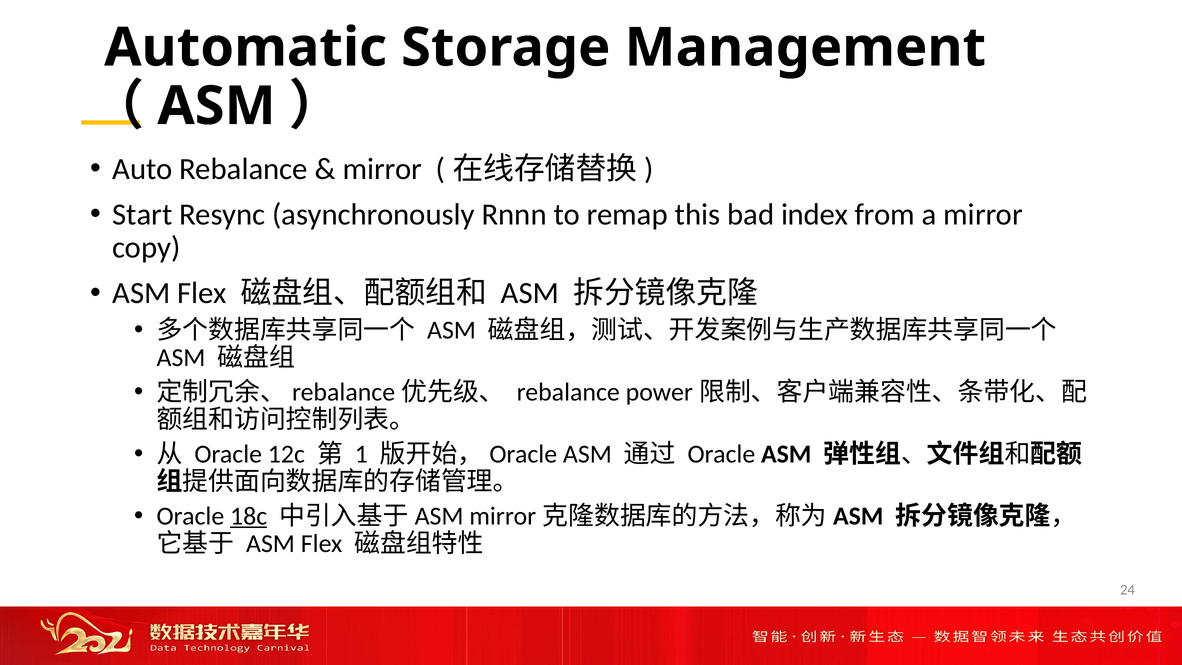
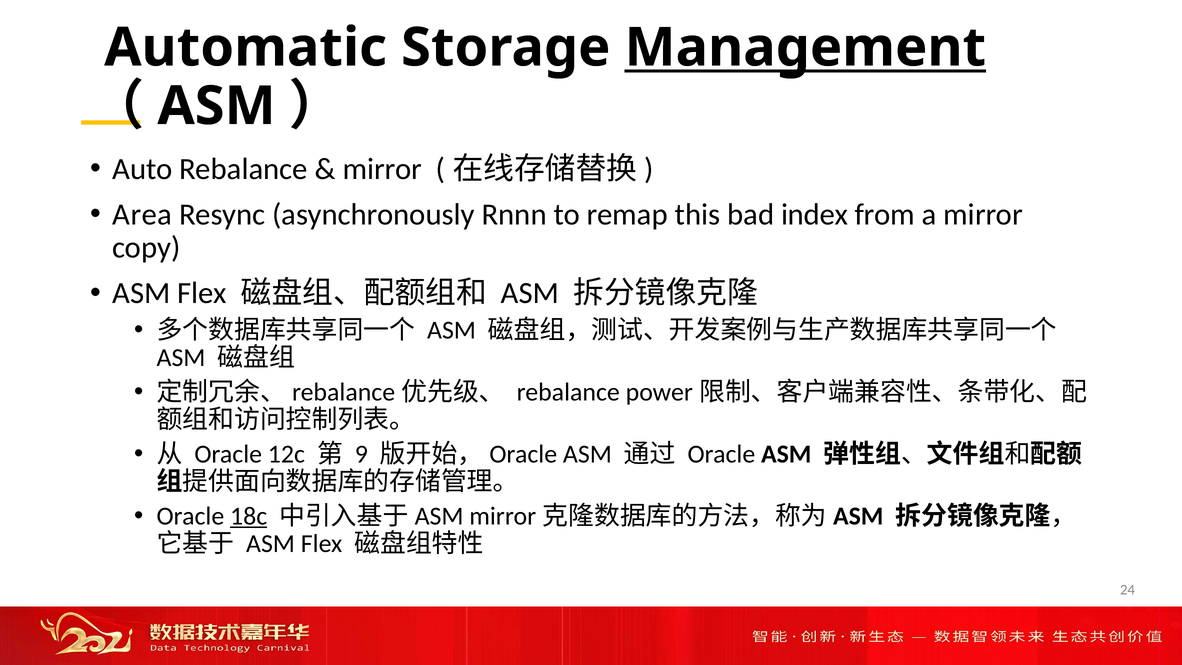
Management underline: none -> present
Start: Start -> Area
1: 1 -> 9
